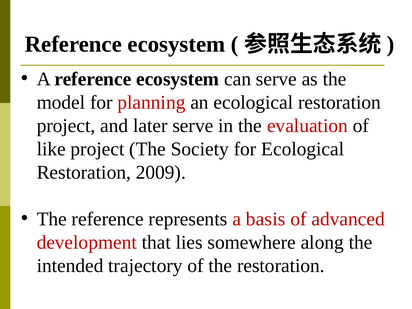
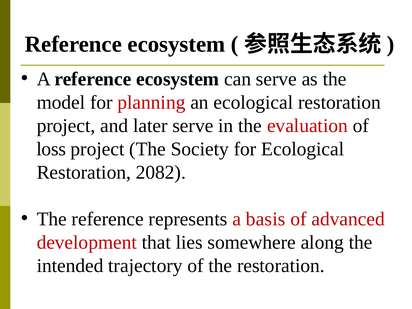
like: like -> loss
2009: 2009 -> 2082
